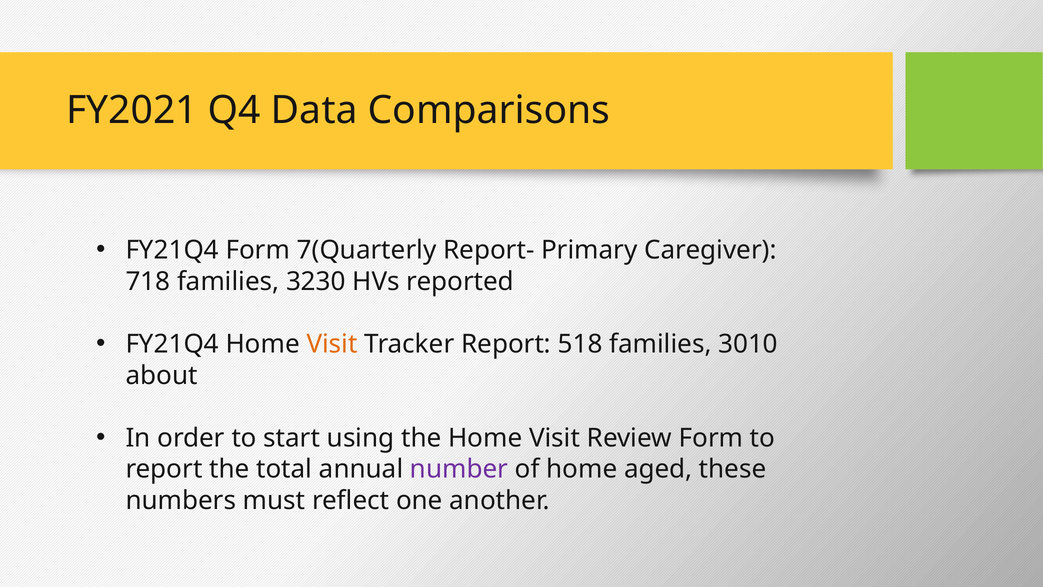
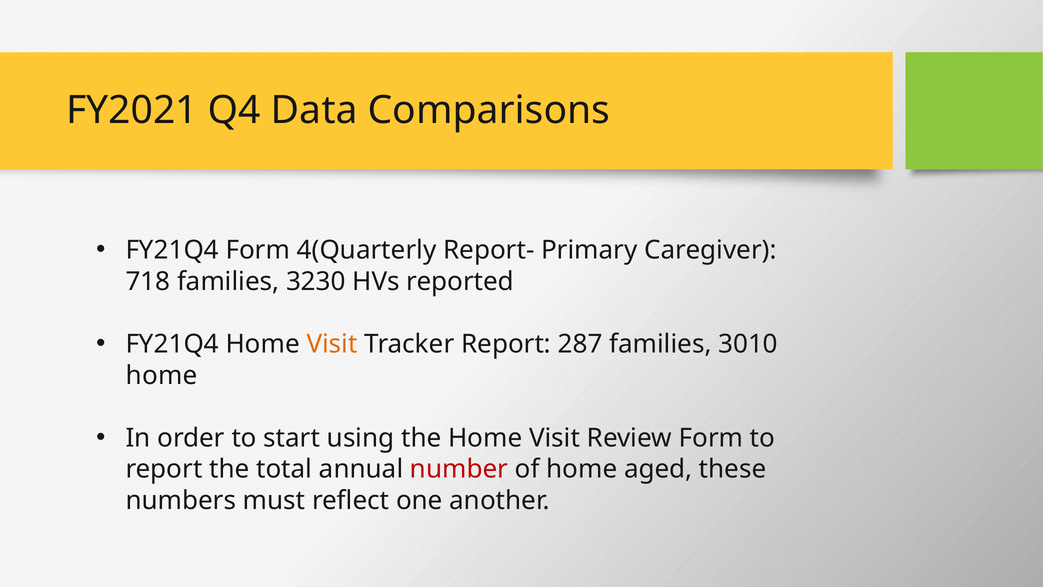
7(Quarterly: 7(Quarterly -> 4(Quarterly
518: 518 -> 287
about at (162, 375): about -> home
number colour: purple -> red
